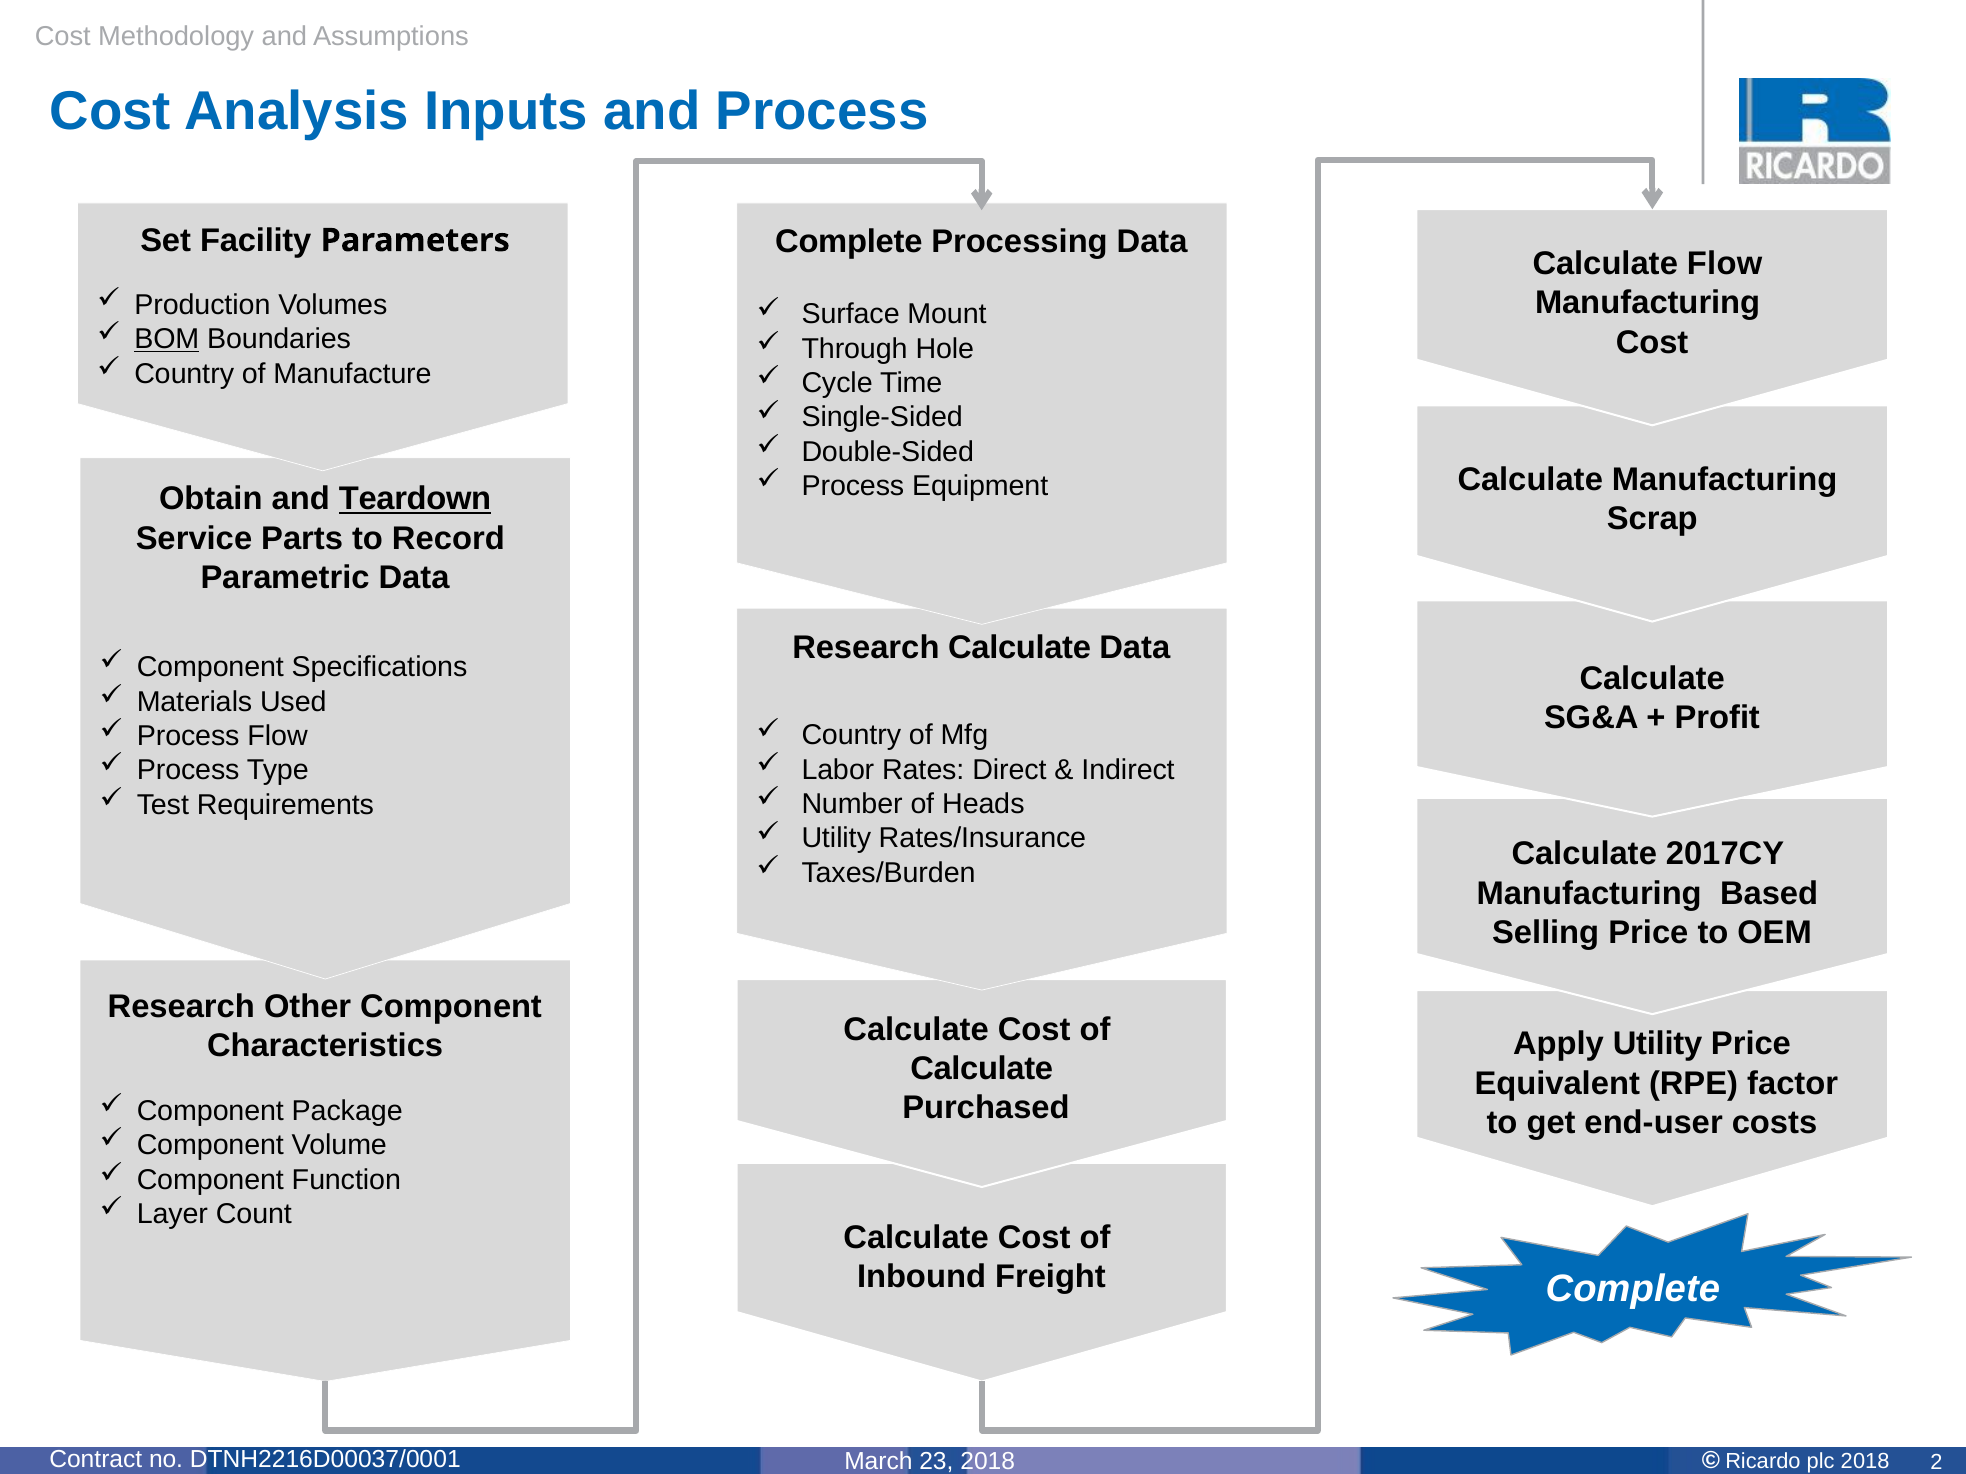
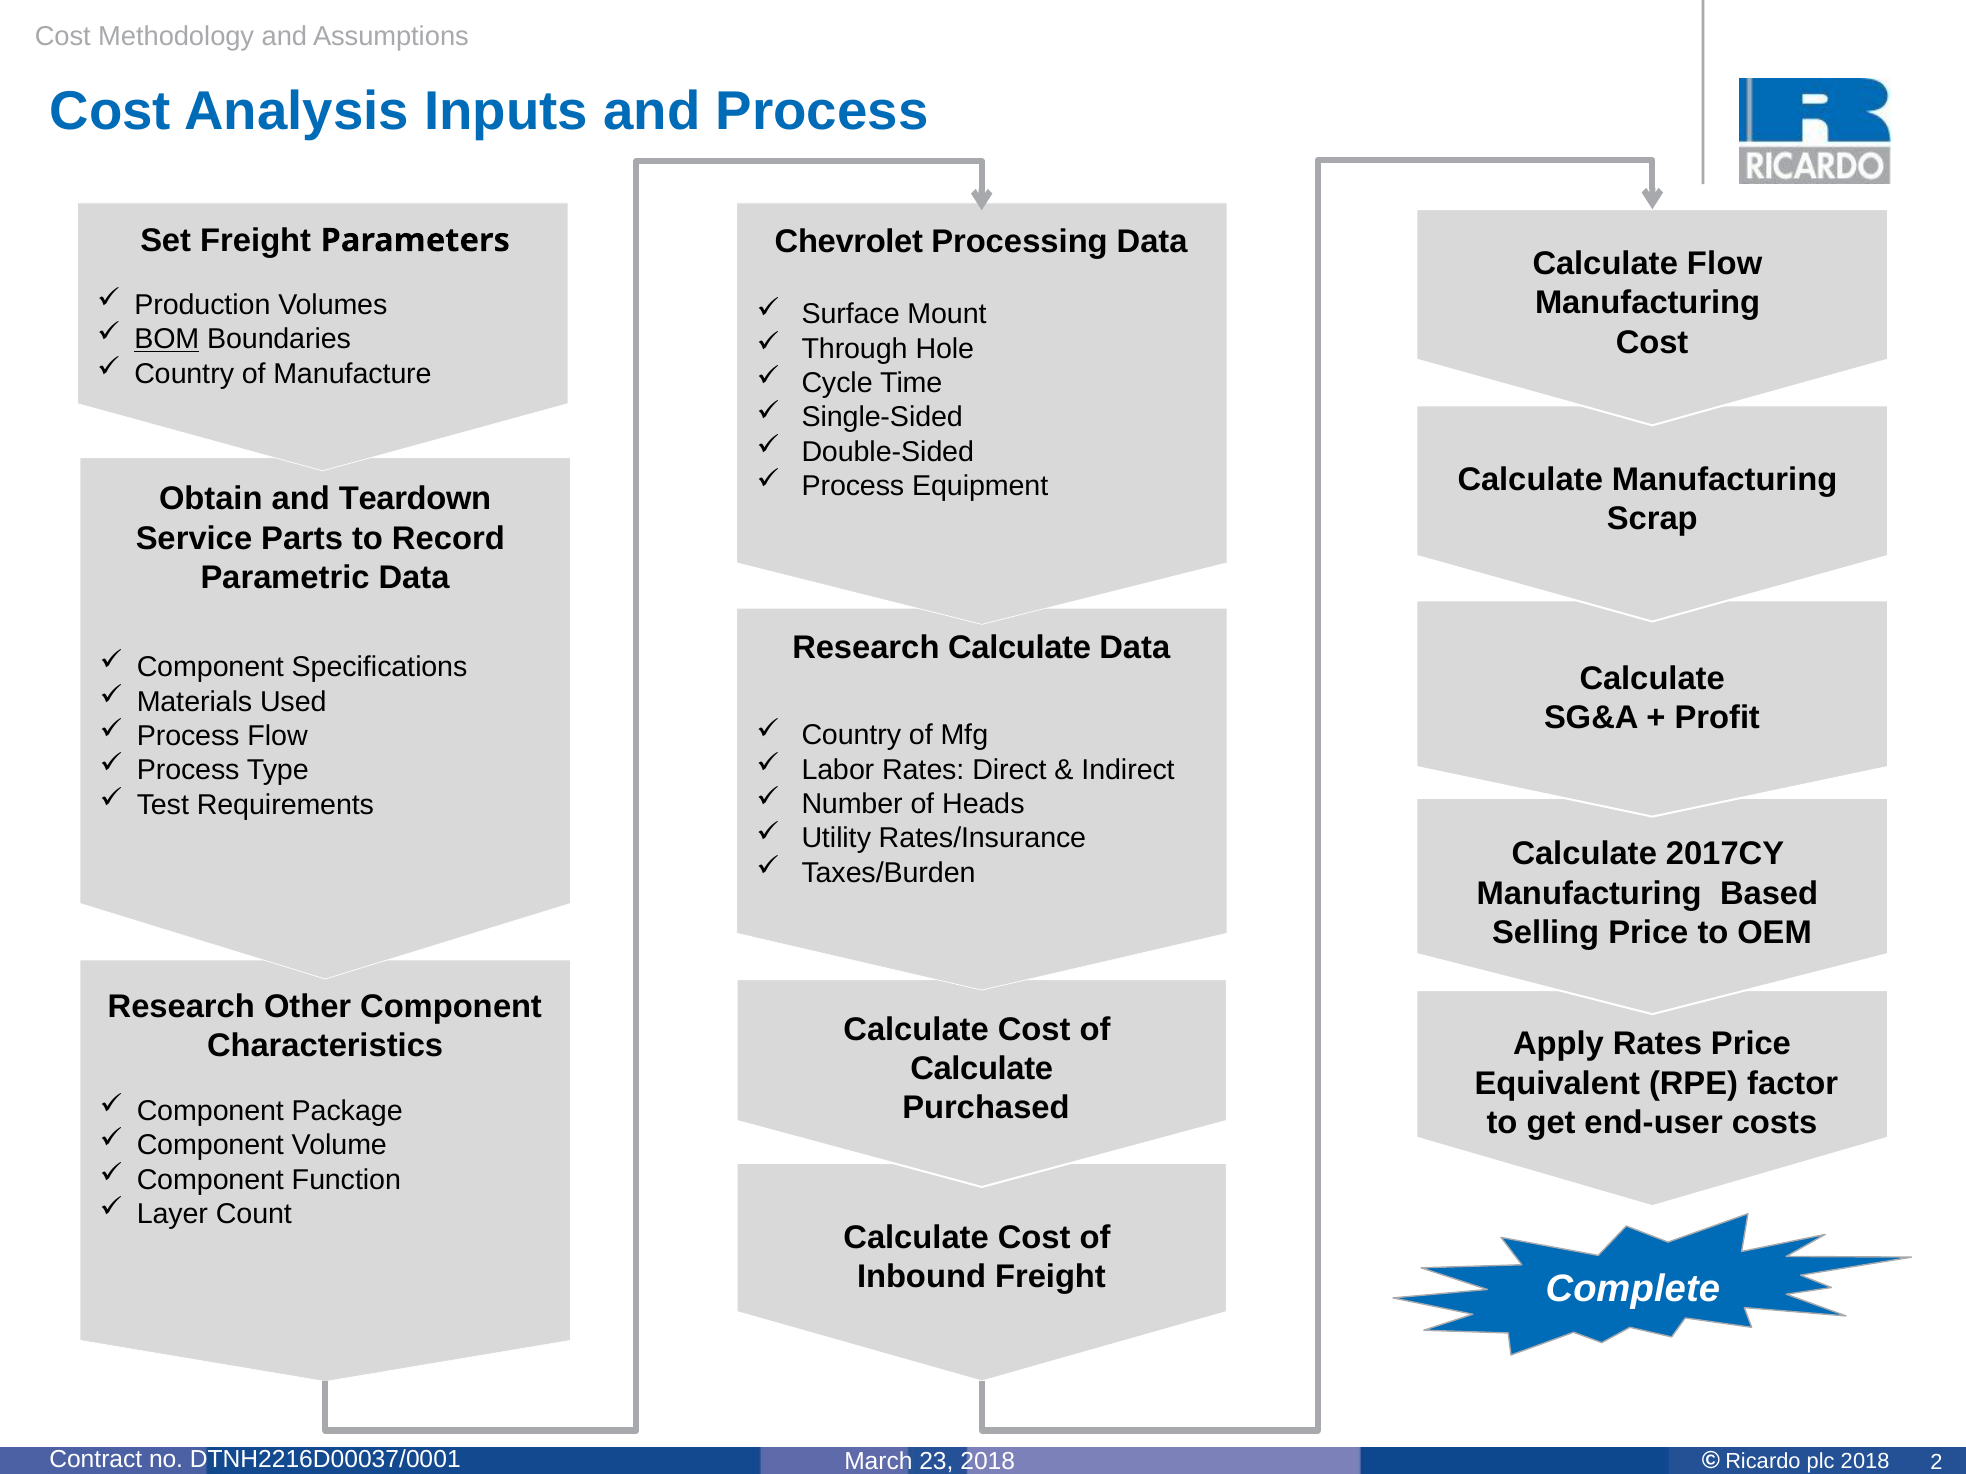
Set Facility: Facility -> Freight
Complete at (849, 242): Complete -> Chevrolet
Teardown underline: present -> none
Apply Utility: Utility -> Rates
